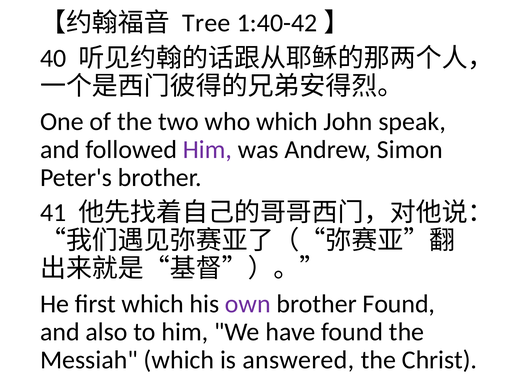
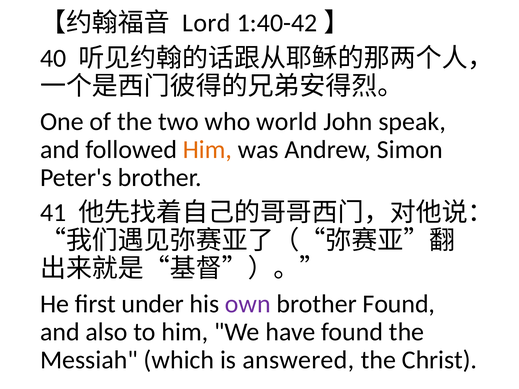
Tree: Tree -> Lord
who which: which -> world
Him at (207, 150) colour: purple -> orange
first which: which -> under
